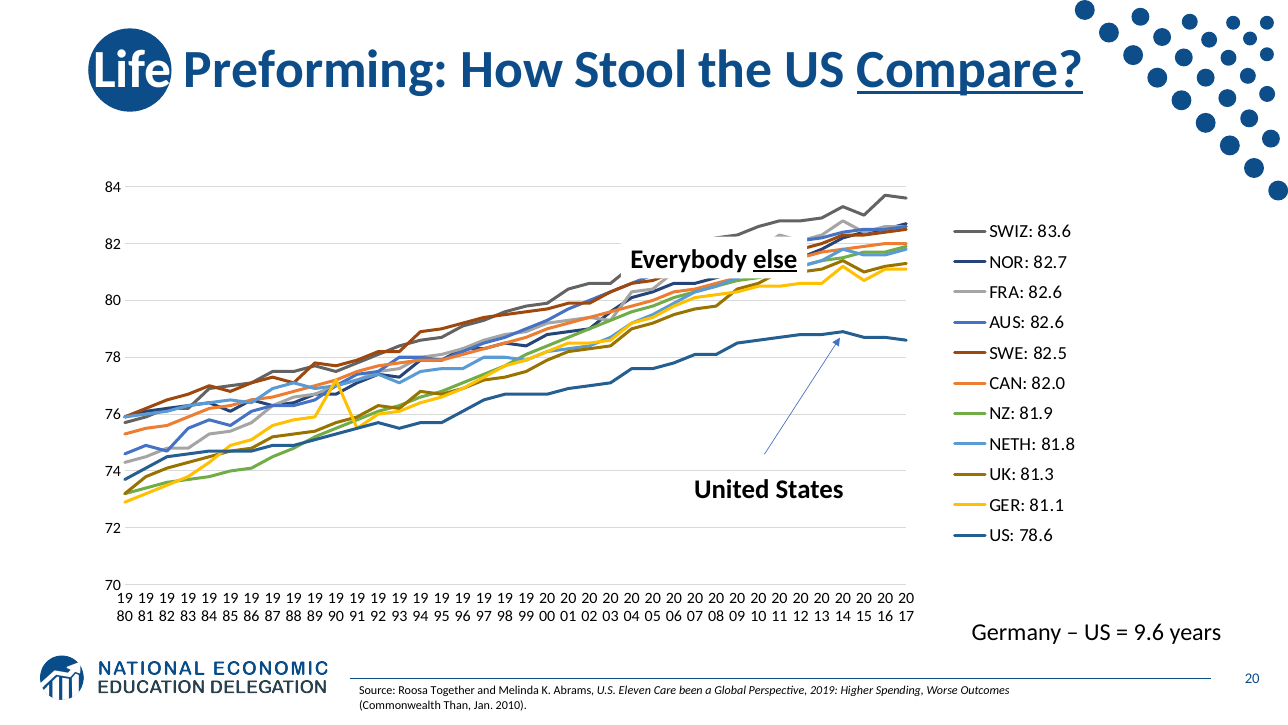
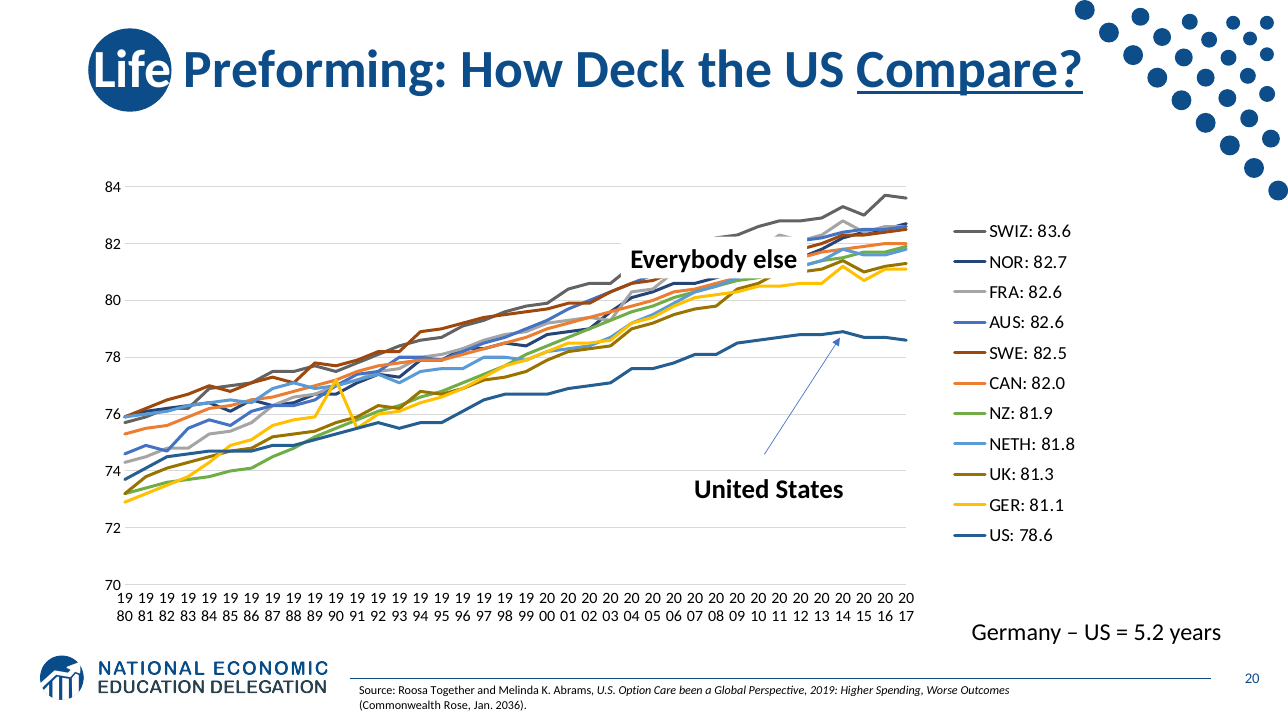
Stool: Stool -> Deck
else underline: present -> none
9.6: 9.6 -> 5.2
Eleven: Eleven -> Option
Than: Than -> Rose
2010: 2010 -> 2036
